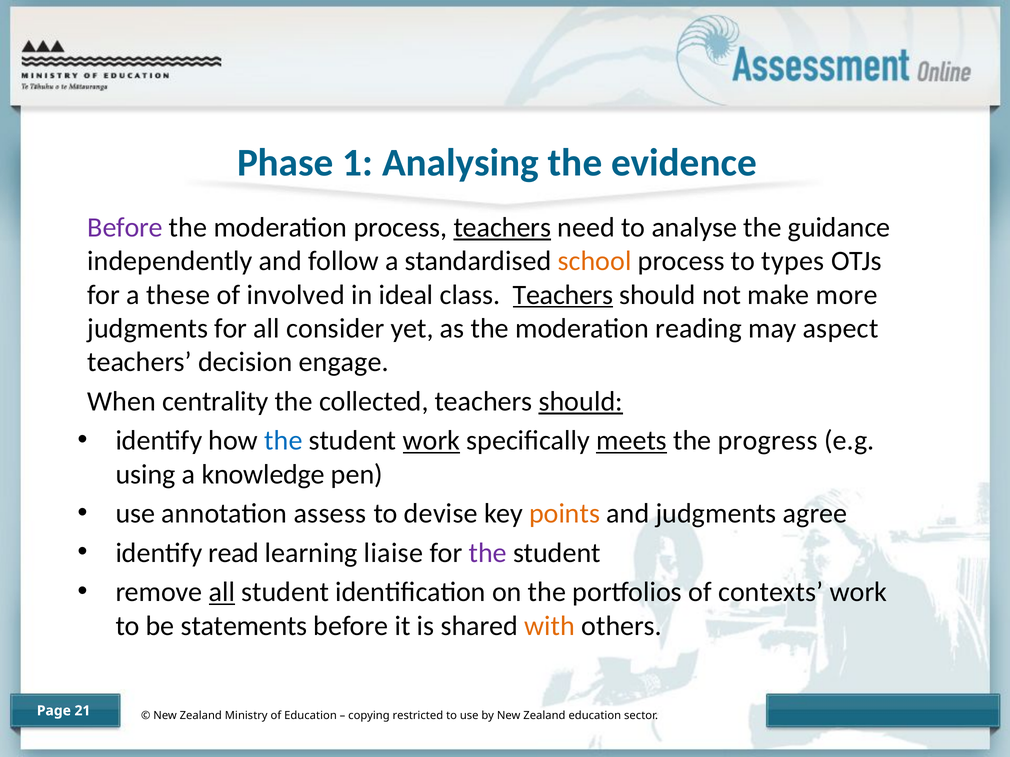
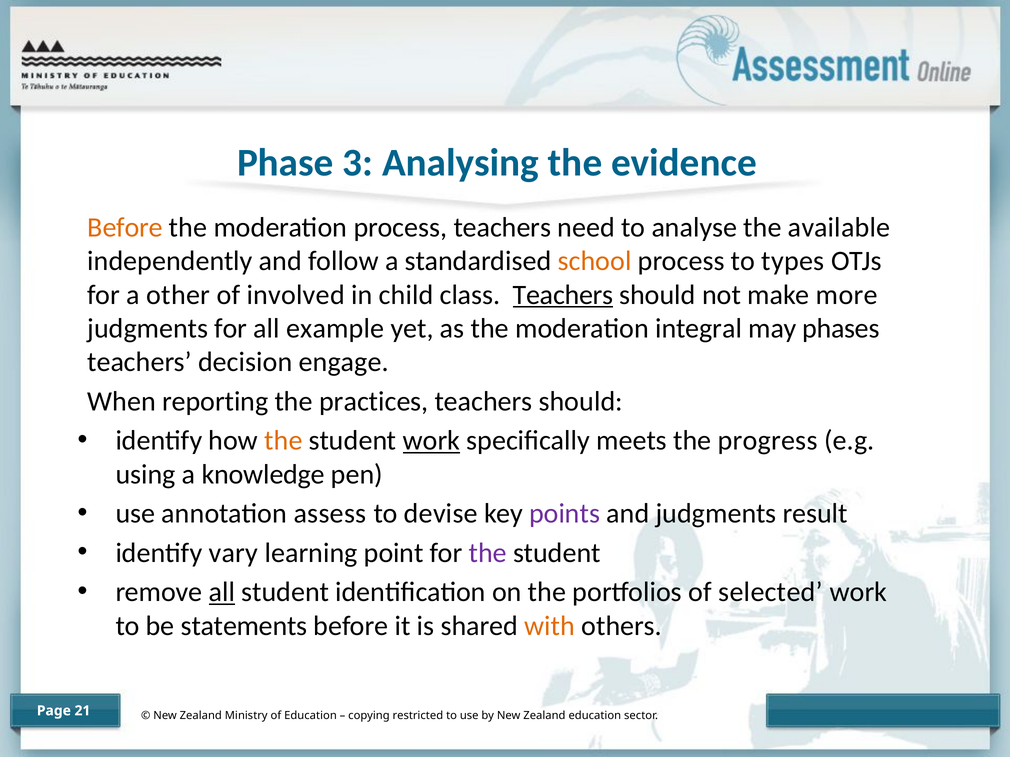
1: 1 -> 3
Before at (125, 228) colour: purple -> orange
teachers at (502, 228) underline: present -> none
guidance: guidance -> available
these: these -> other
ideal: ideal -> child
consider: consider -> example
reading: reading -> integral
aspect: aspect -> phases
centrality: centrality -> reporting
collected: collected -> practices
should at (581, 402) underline: present -> none
the at (283, 441) colour: blue -> orange
meets underline: present -> none
points colour: orange -> purple
agree: agree -> result
read: read -> vary
liaise: liaise -> point
contexts: contexts -> selected
